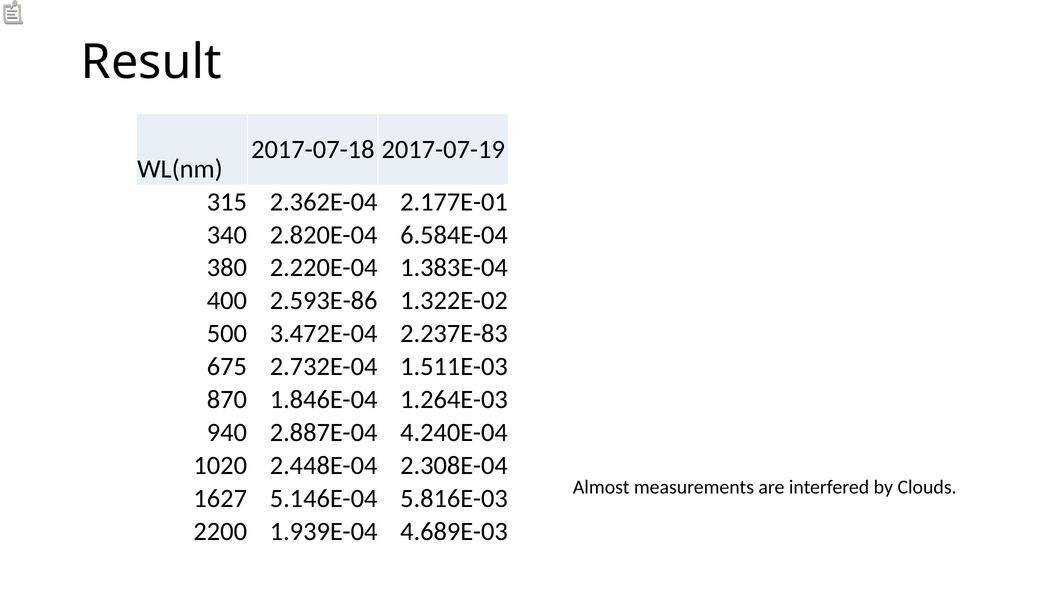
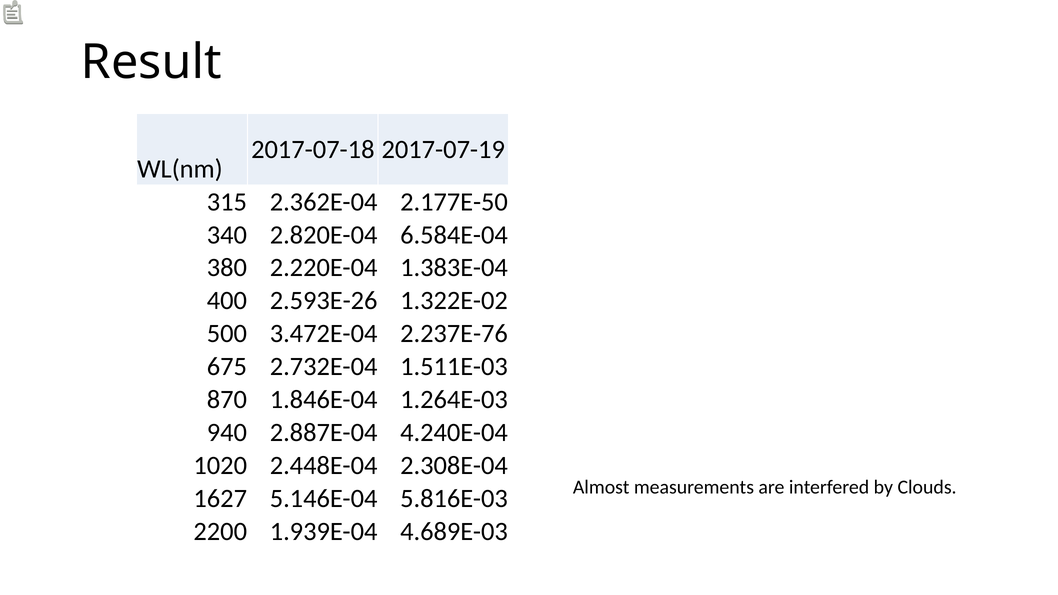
2.177E-01: 2.177E-01 -> 2.177E-50
2.593E-86: 2.593E-86 -> 2.593E-26
2.237E-83: 2.237E-83 -> 2.237E-76
